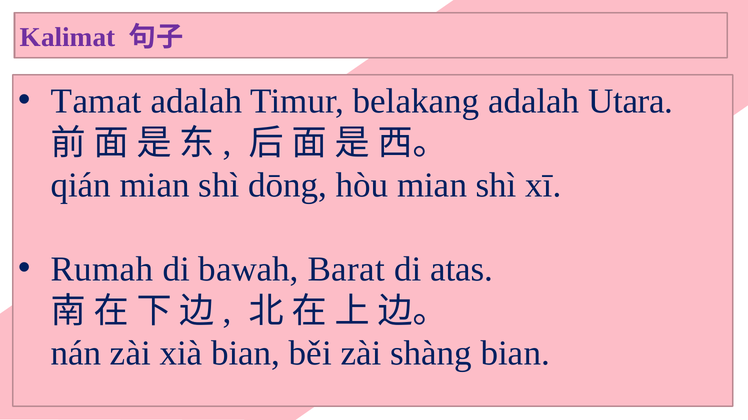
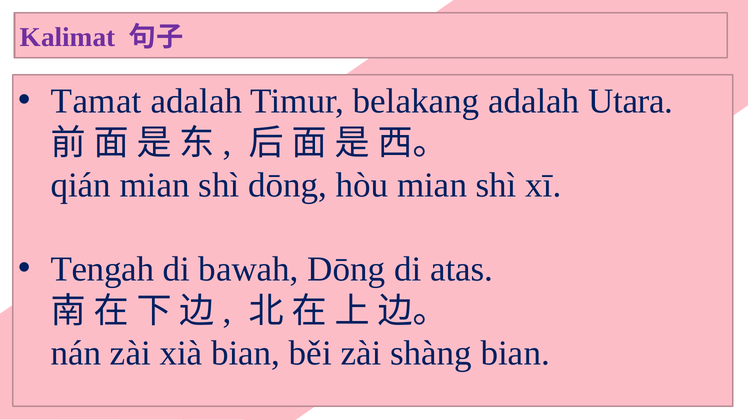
Rumah: Rumah -> Tengah
bawah Barat: Barat -> Dōng
